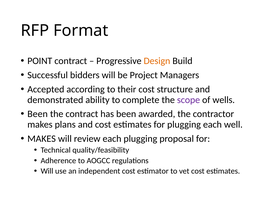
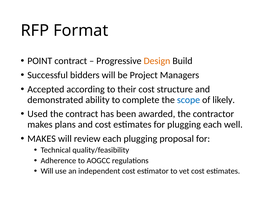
scope colour: purple -> blue
wells: wells -> likely
Been at (38, 114): Been -> Used
